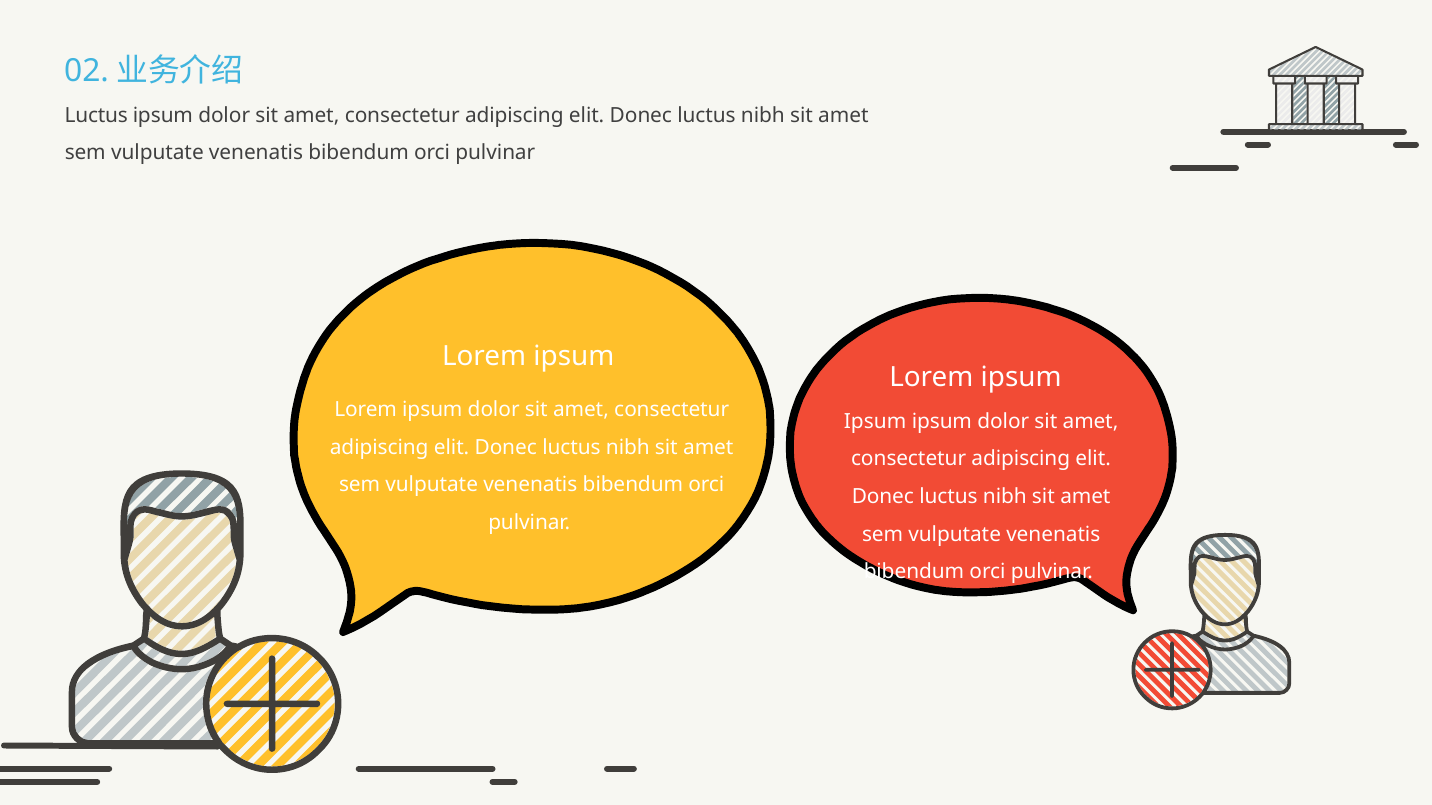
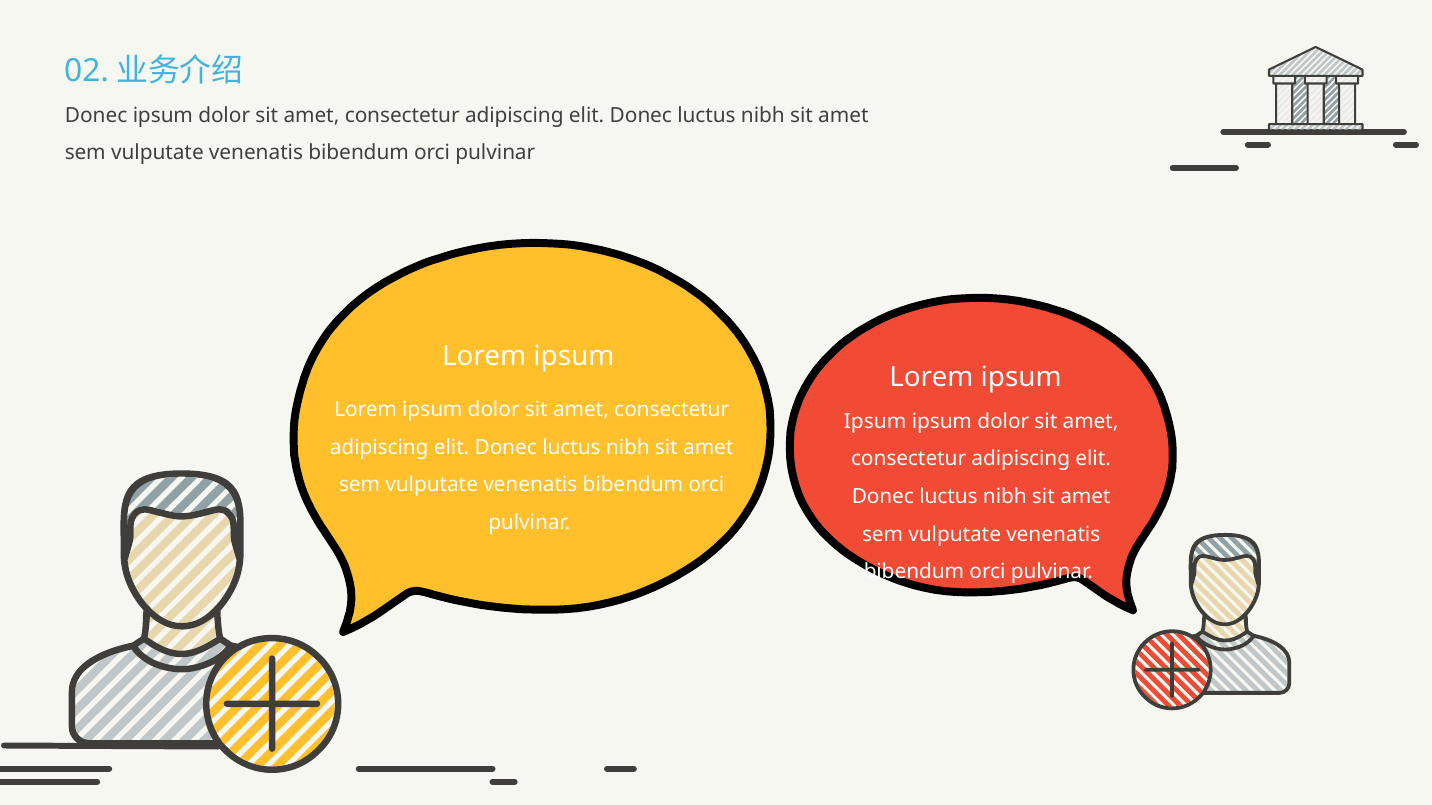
Luctus at (96, 116): Luctus -> Donec
